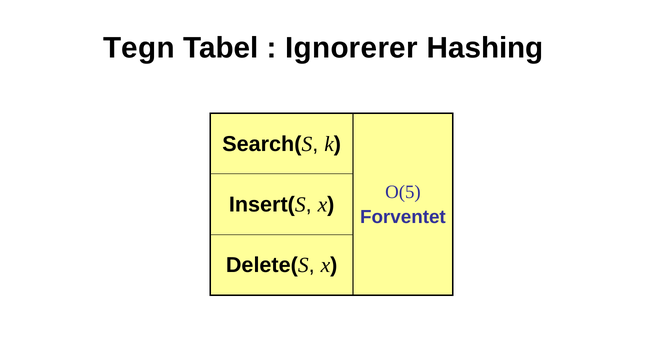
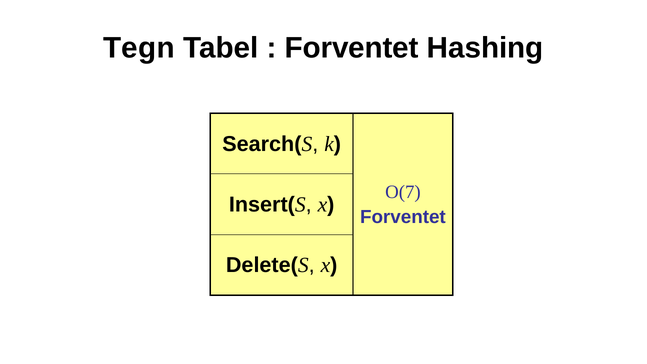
Ignorerer at (352, 48): Ignorerer -> Forventet
O(5: O(5 -> O(7
